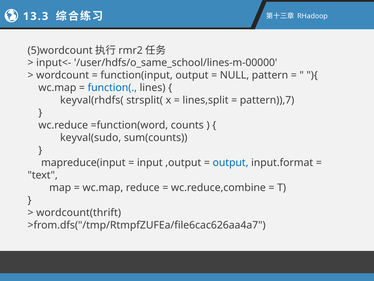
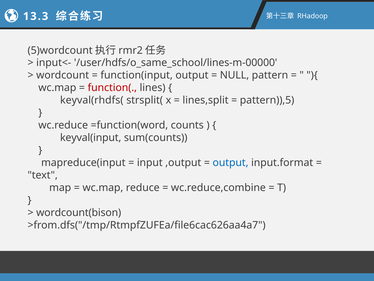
function( colour: blue -> red
pattern)),7: pattern)),7 -> pattern)),5
keyval(sudo: keyval(sudo -> keyval(input
wordcount(thrift: wordcount(thrift -> wordcount(bison
